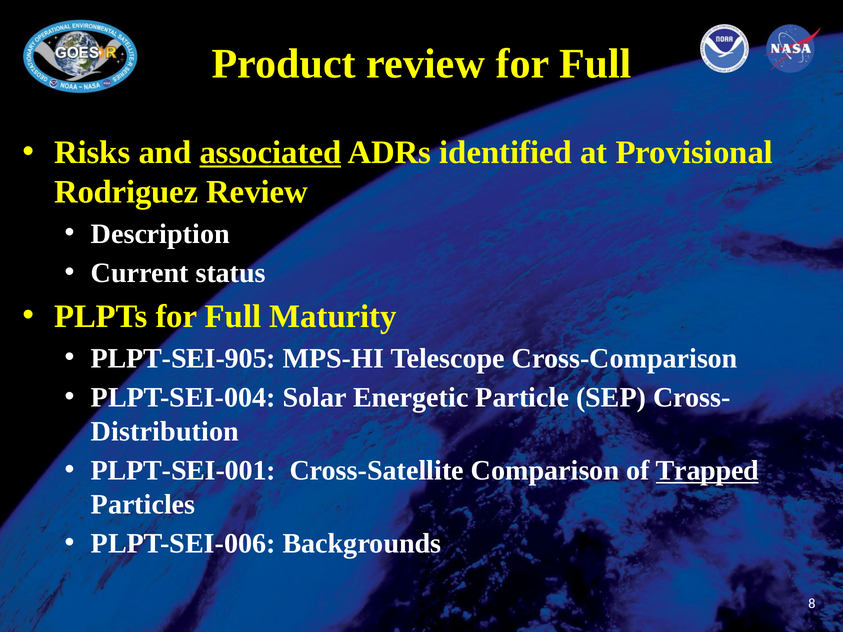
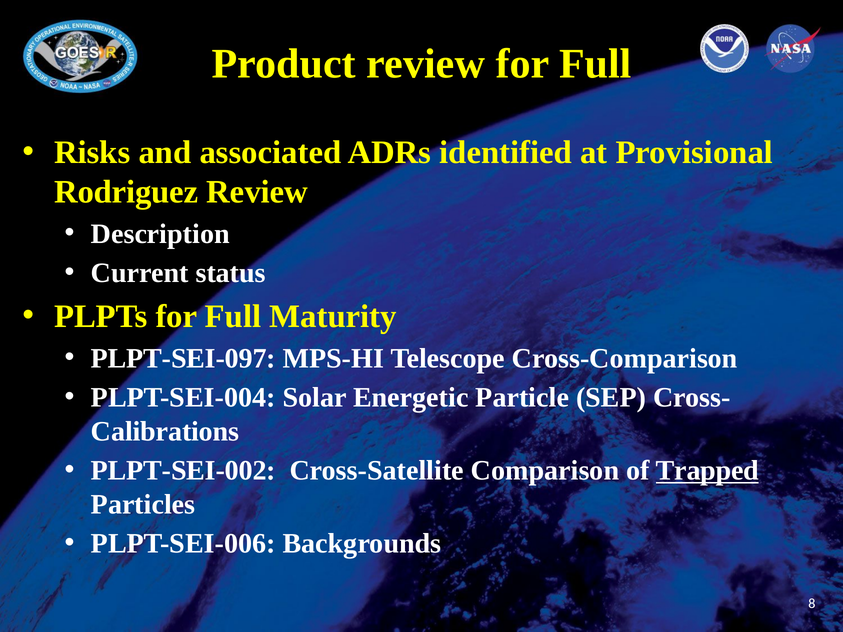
associated underline: present -> none
PLPT-SEI-905: PLPT-SEI-905 -> PLPT-SEI-097
Distribution: Distribution -> Calibrations
PLPT-SEI-001: PLPT-SEI-001 -> PLPT-SEI-002
